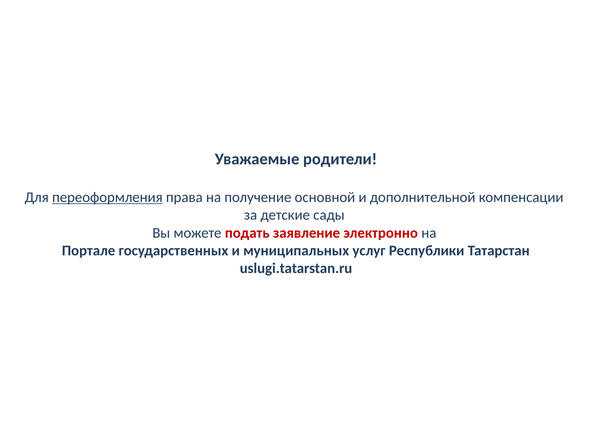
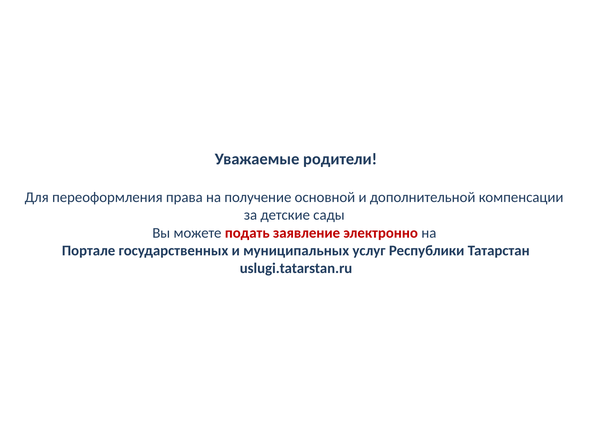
переоформления underline: present -> none
